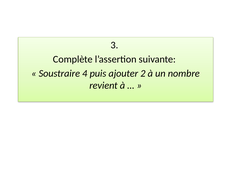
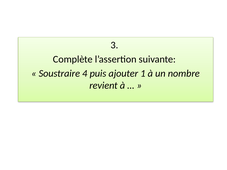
2: 2 -> 1
